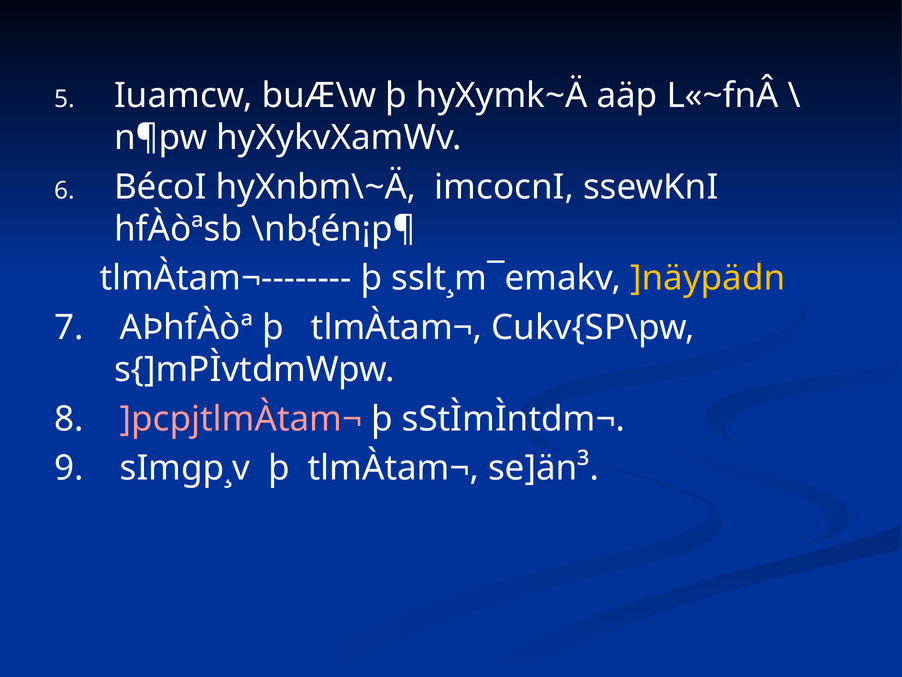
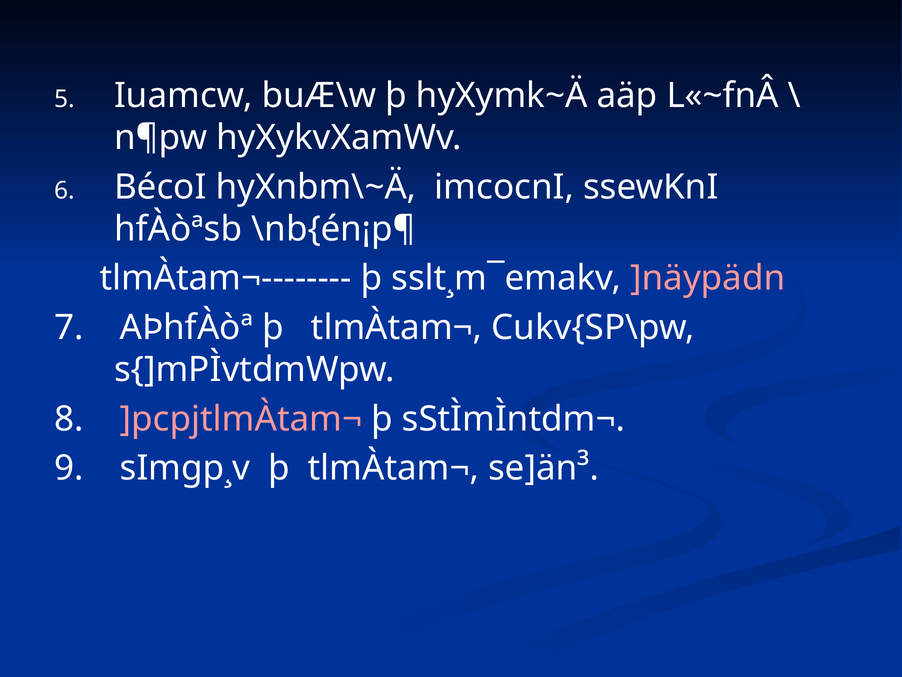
]näypädn colour: yellow -> pink
